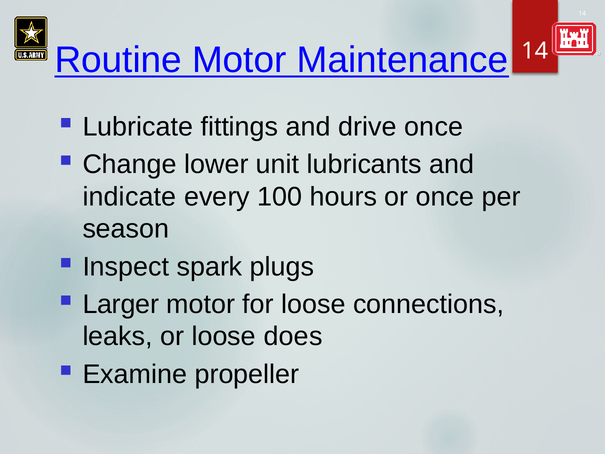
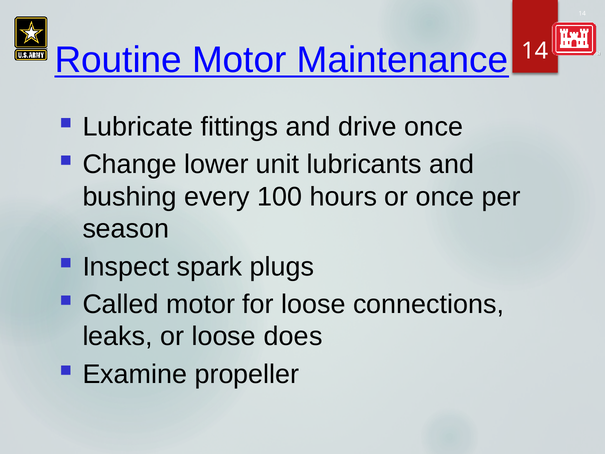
indicate: indicate -> bushing
Larger: Larger -> Called
